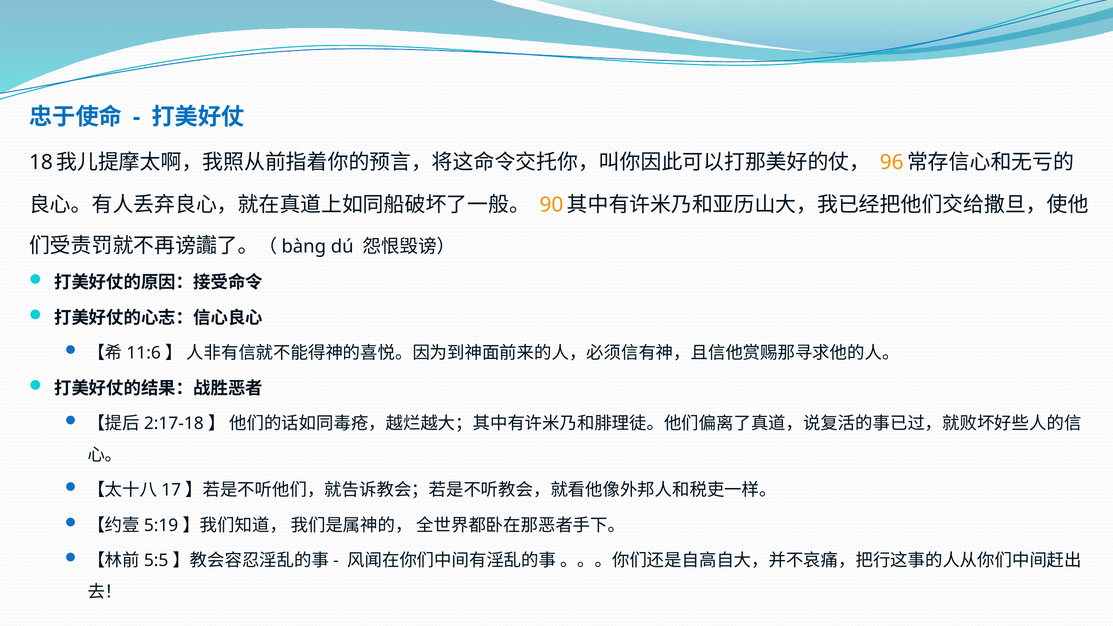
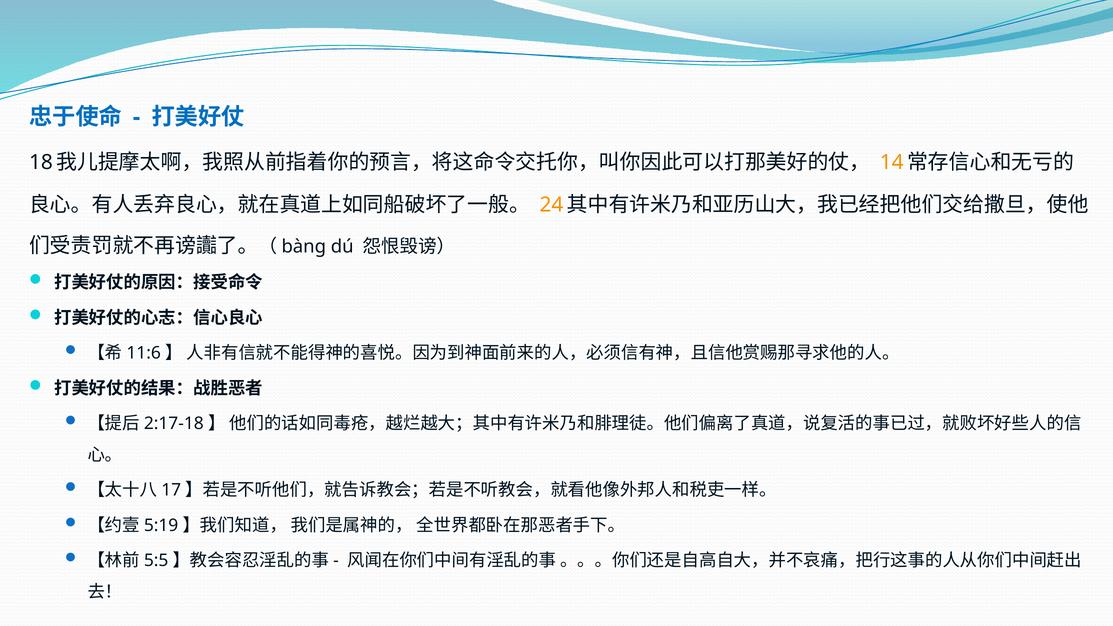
96: 96 -> 14
90: 90 -> 24
